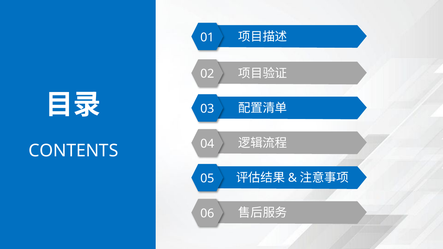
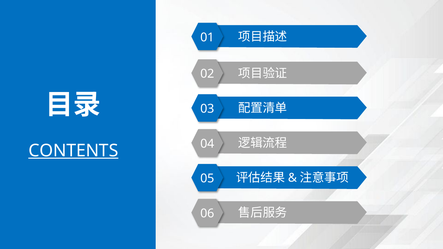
CONTENTS underline: none -> present
